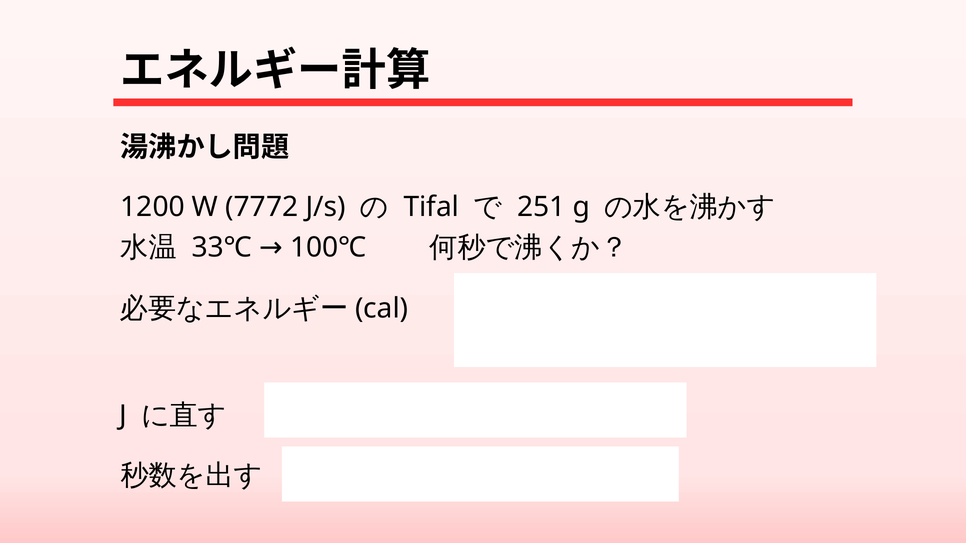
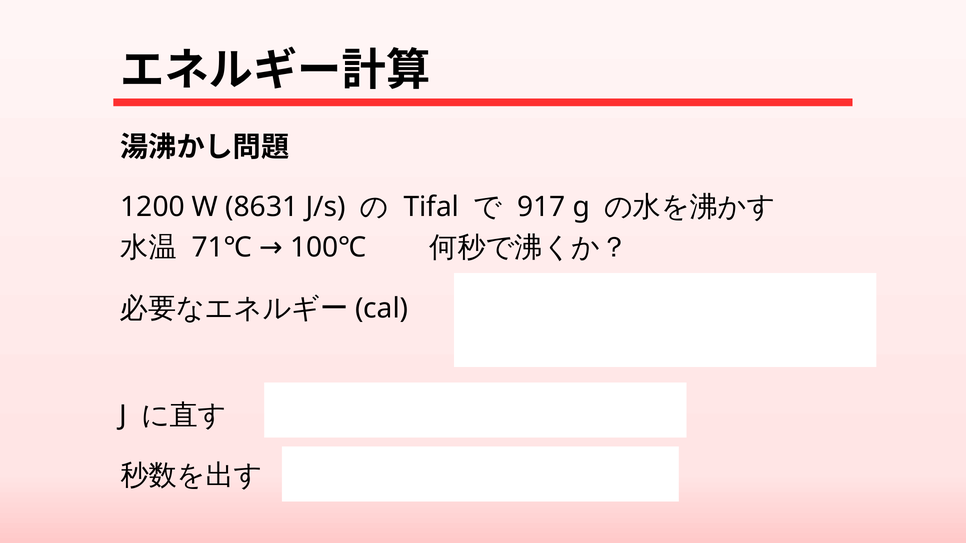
7772: 7772 -> 8631
251: 251 -> 917
33℃: 33℃ -> 71℃
